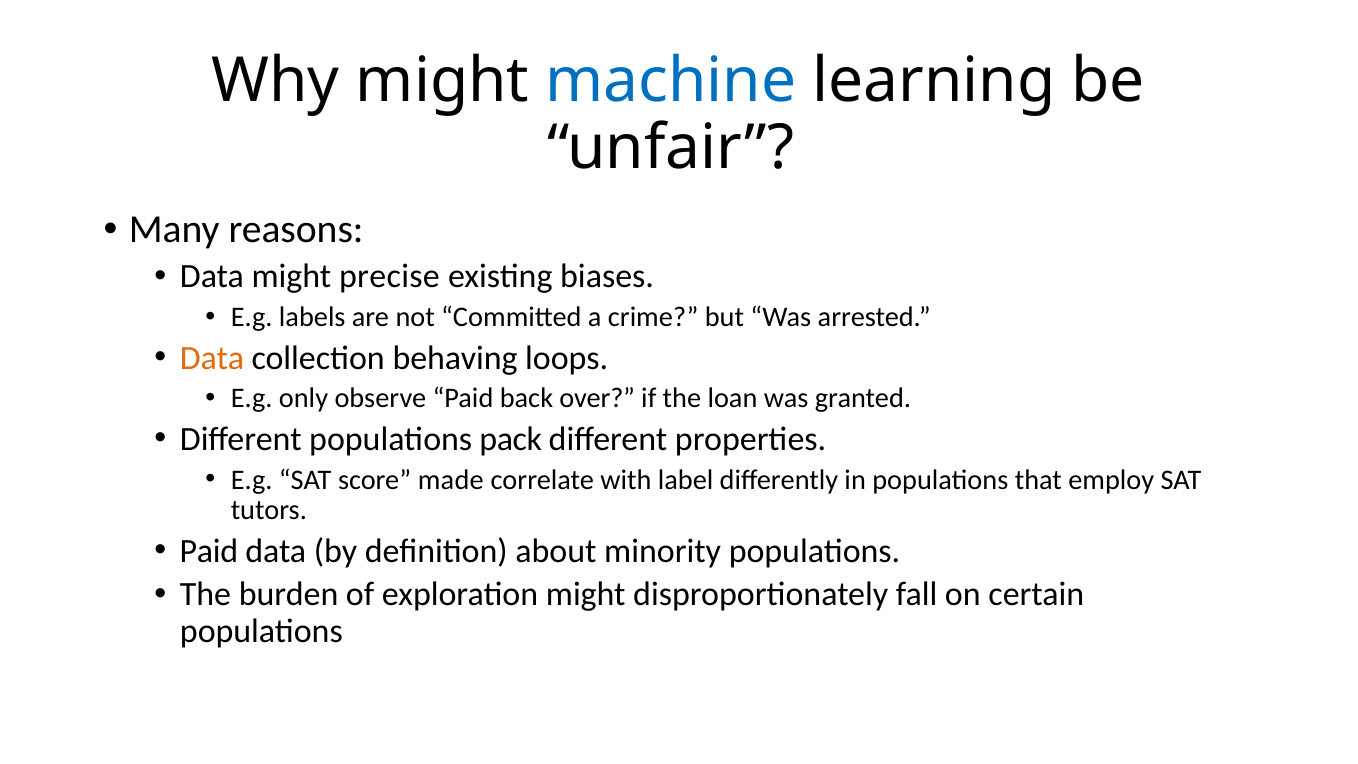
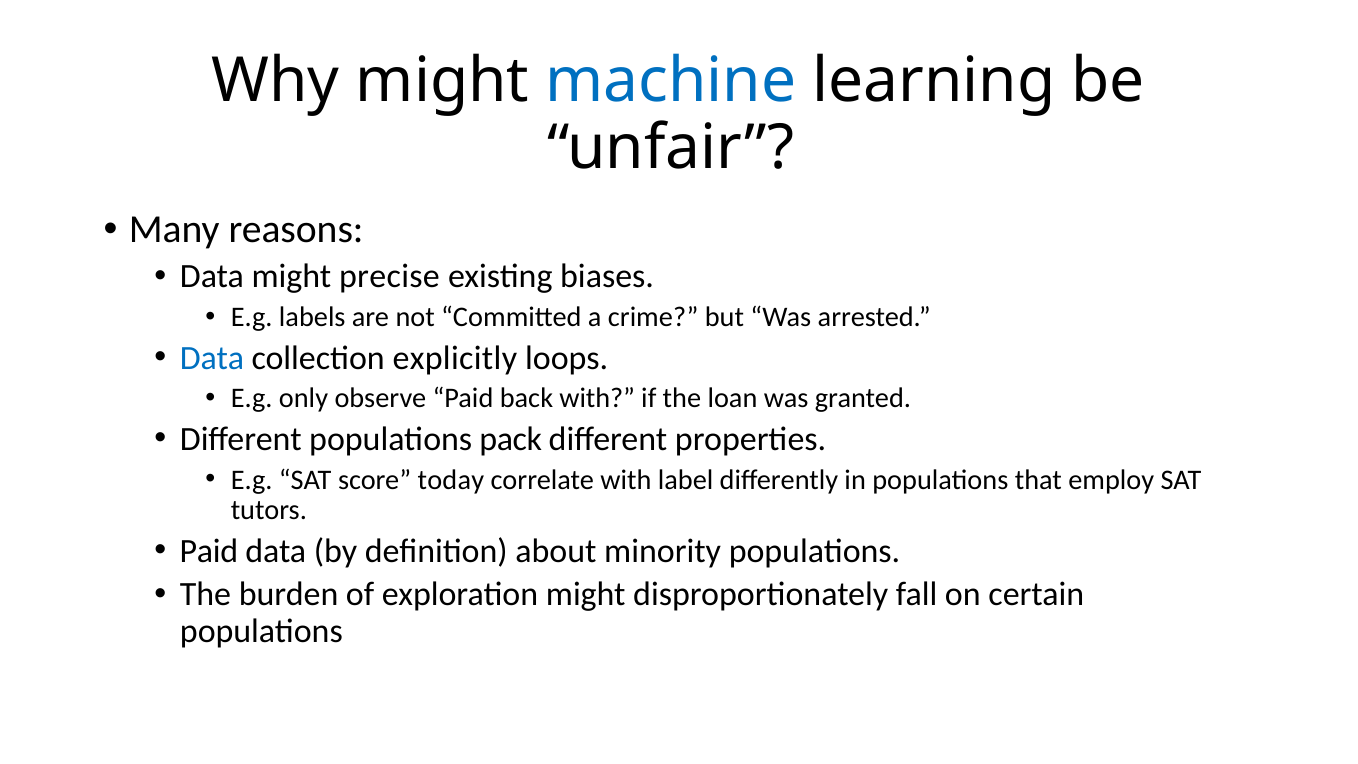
Data at (212, 358) colour: orange -> blue
behaving: behaving -> explicitly
back over: over -> with
made: made -> today
